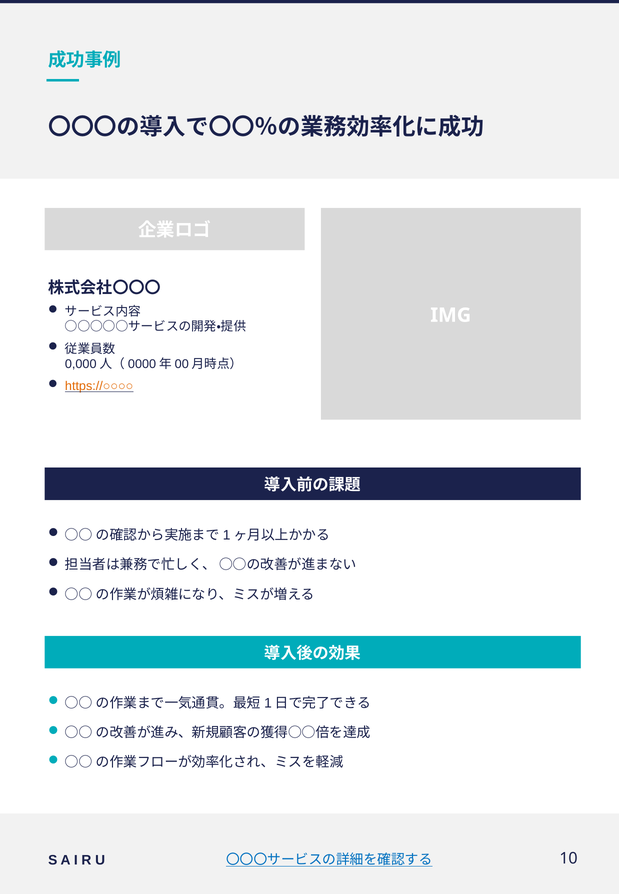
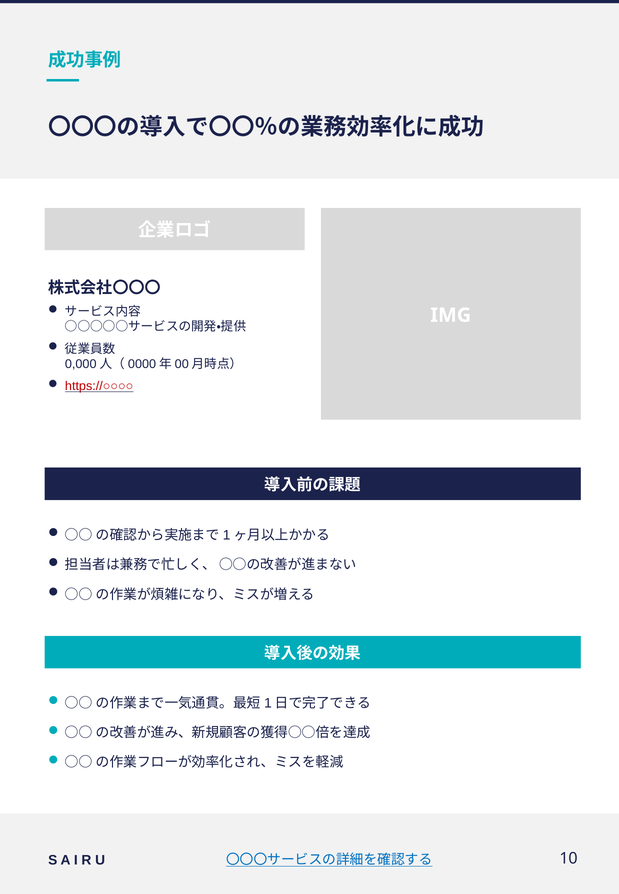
https://○○○○ colour: orange -> red
